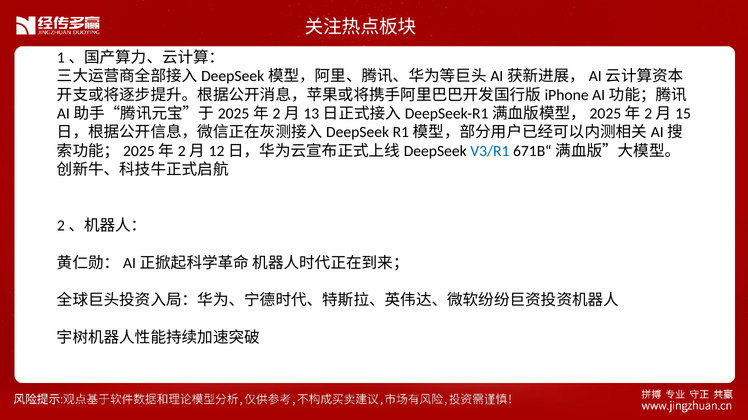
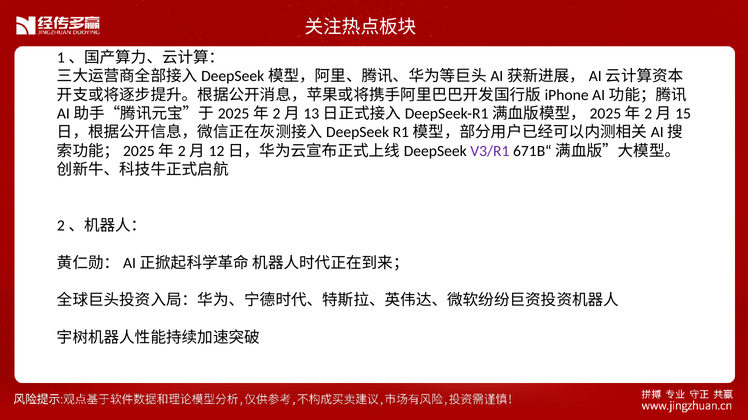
V3/R1 colour: blue -> purple
